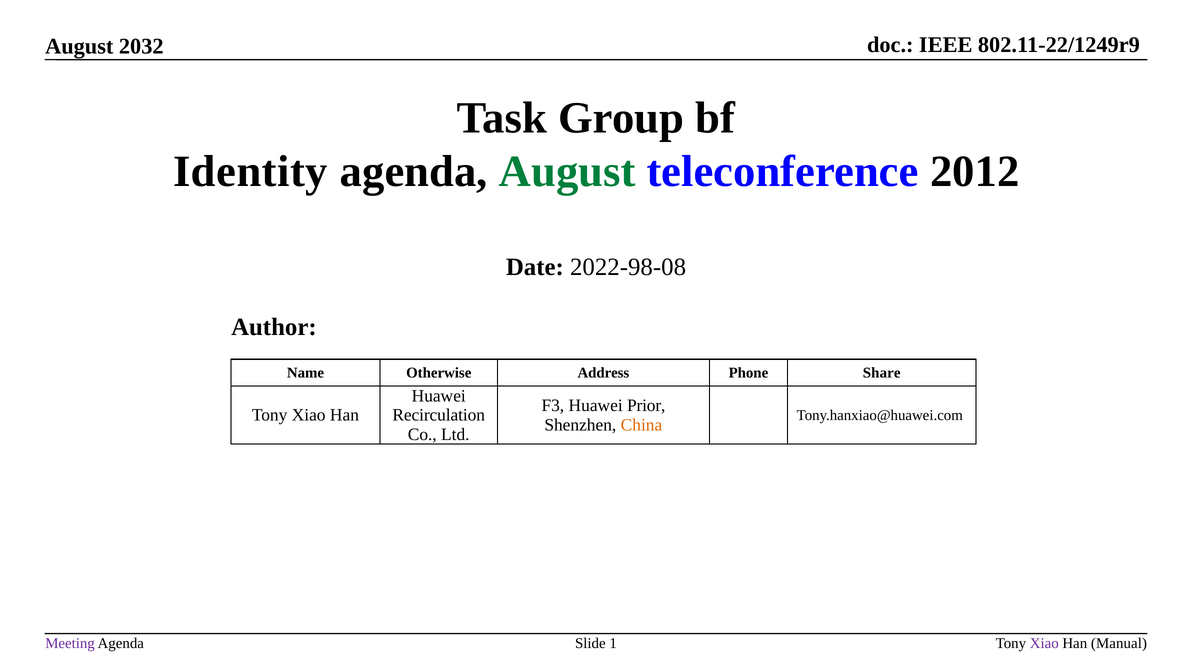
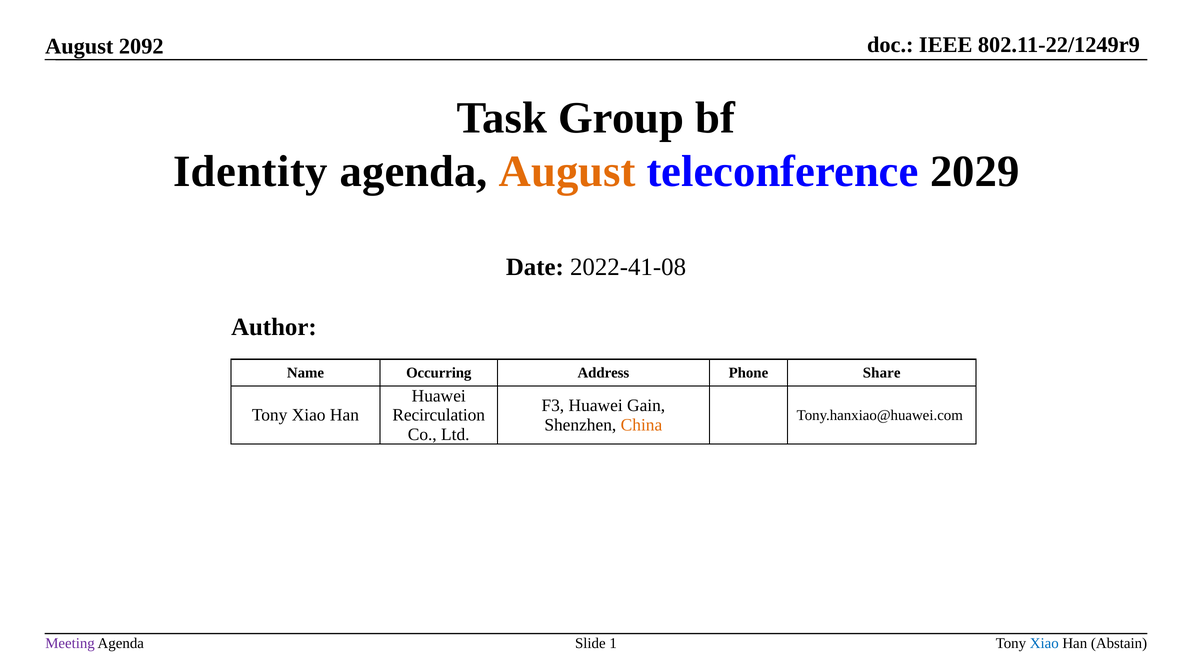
2032: 2032 -> 2092
August at (567, 171) colour: green -> orange
2012: 2012 -> 2029
2022-98-08: 2022-98-08 -> 2022-41-08
Otherwise: Otherwise -> Occurring
Prior: Prior -> Gain
Xiao at (1044, 643) colour: purple -> blue
Manual: Manual -> Abstain
